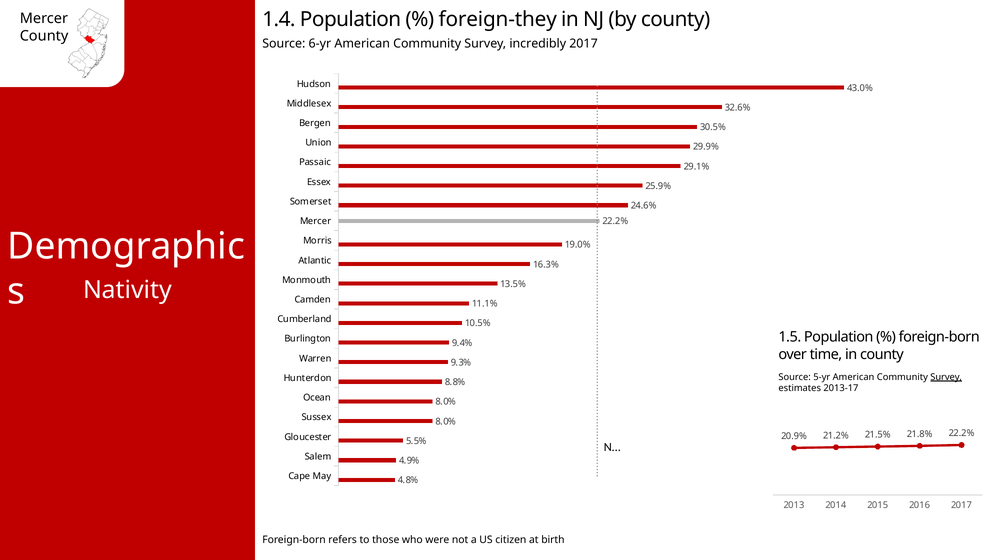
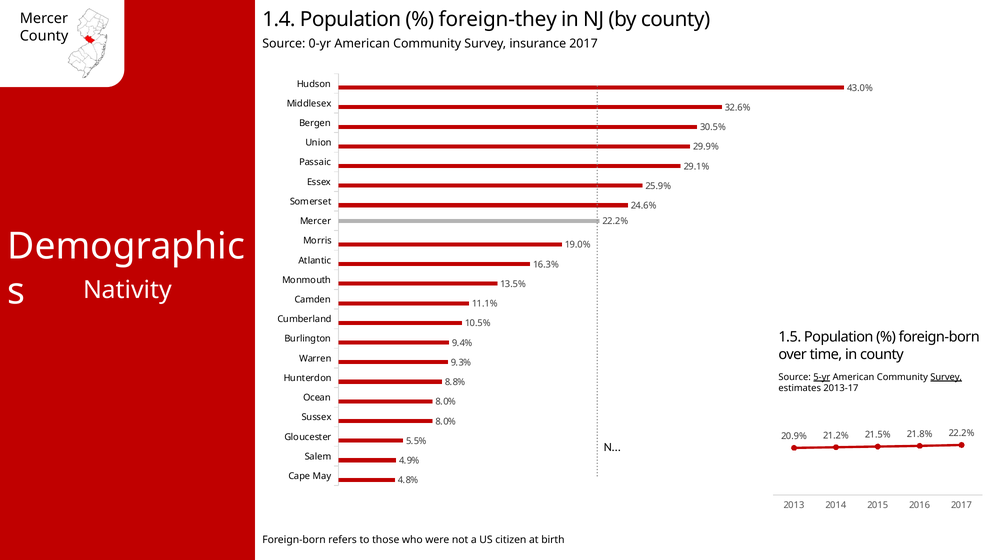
6-yr: 6-yr -> 0-yr
incredibly: incredibly -> insurance
5-yr underline: none -> present
